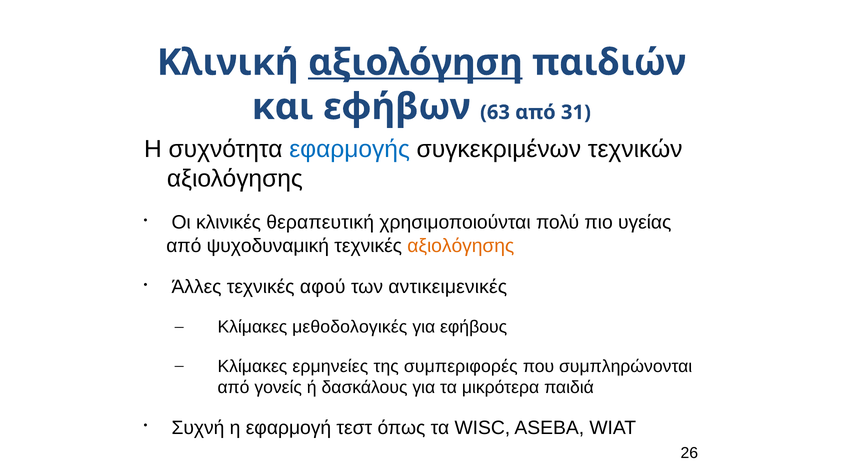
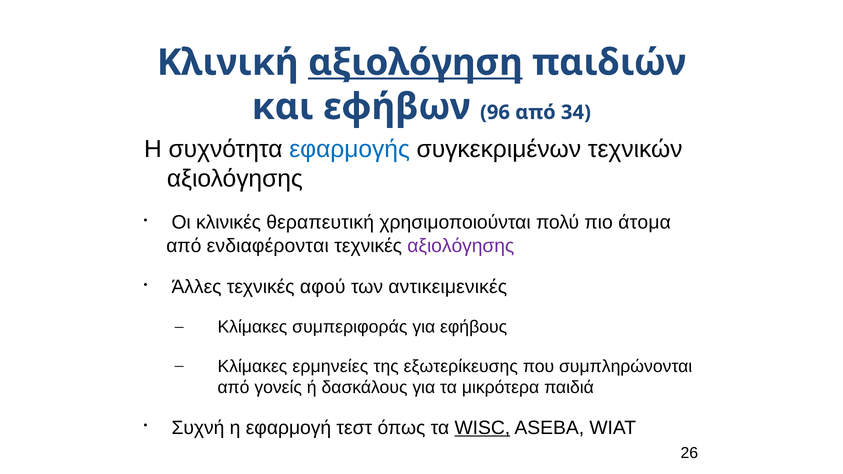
63: 63 -> 96
31: 31 -> 34
υγείας: υγείας -> άτομα
ψυχοδυναμική: ψυχοδυναμική -> ενδιαφέρονται
αξιολόγησης at (461, 246) colour: orange -> purple
μεθοδολογικές: μεθοδολογικές -> συμπεριφοράς
συμπεριφορές: συμπεριφορές -> εξωτερίκευσης
WISC underline: none -> present
